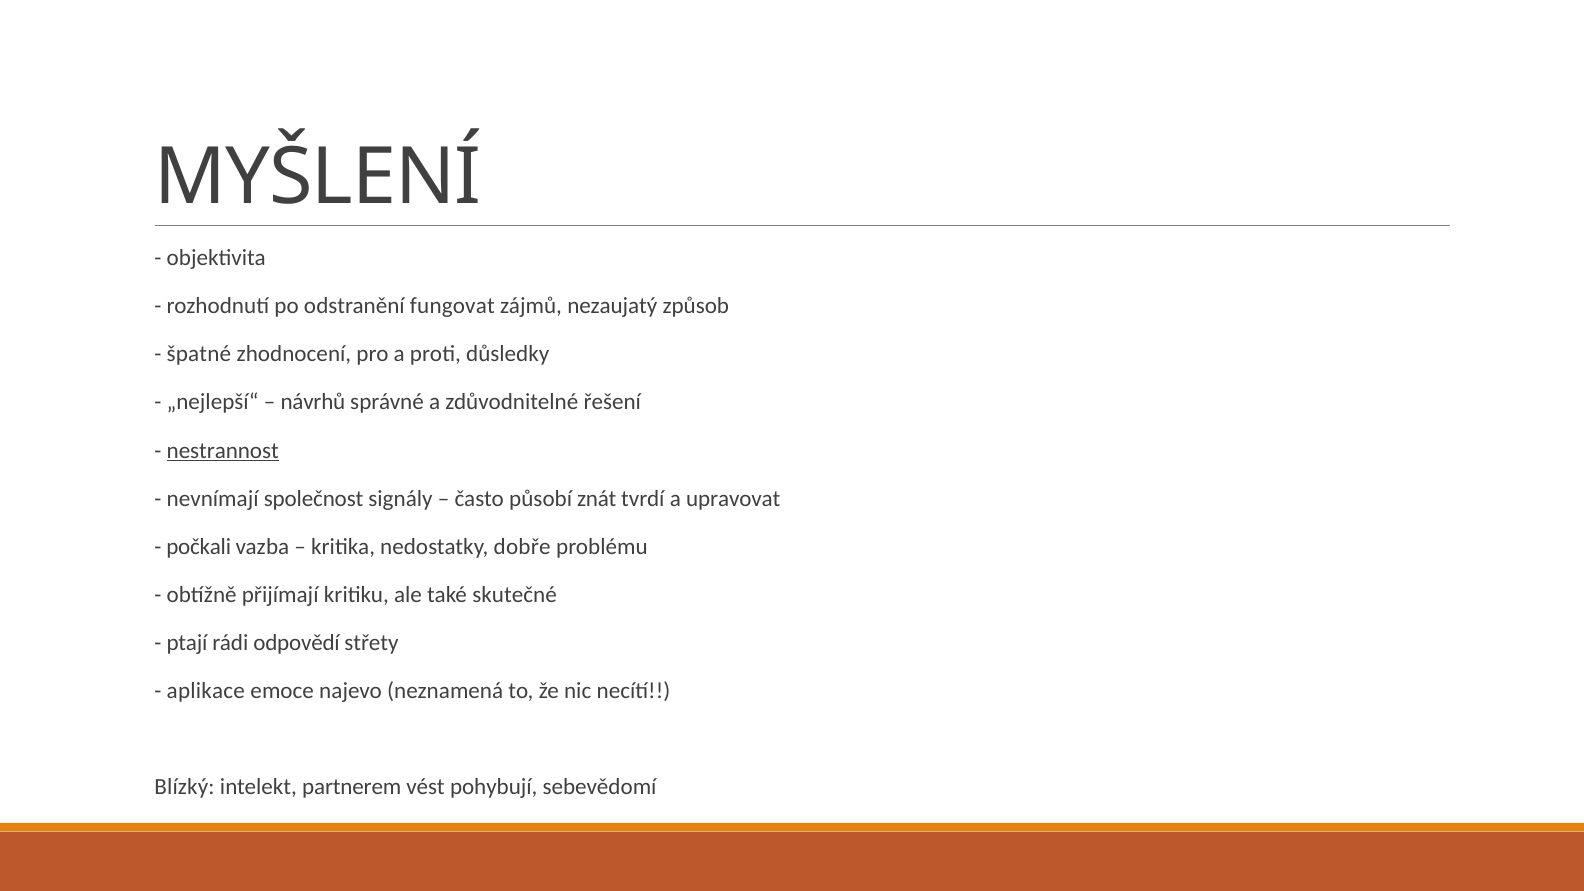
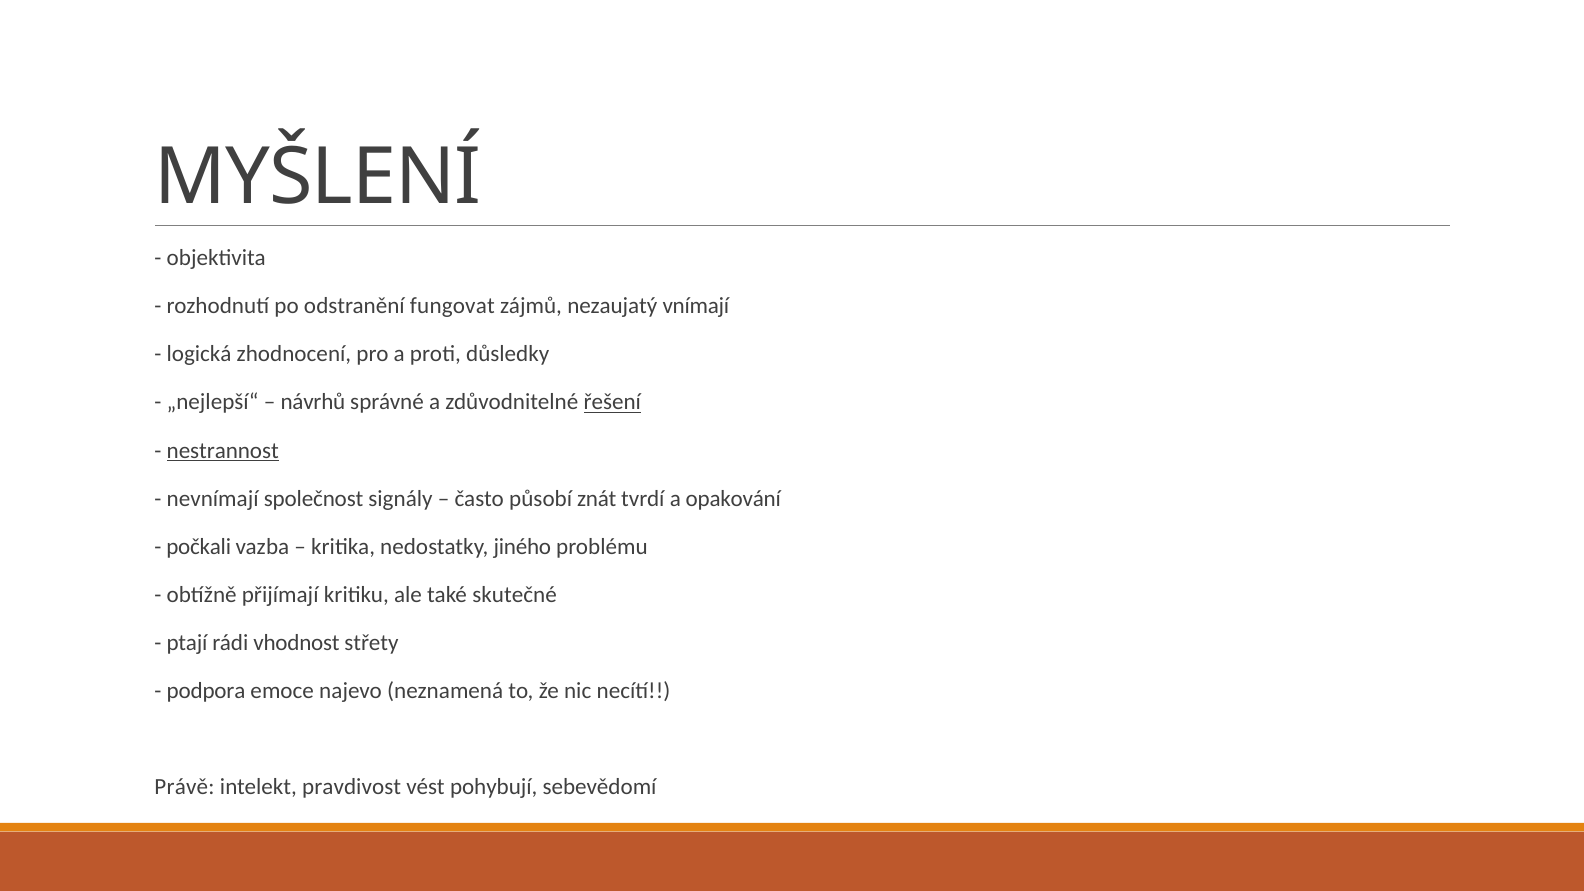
způsob: způsob -> vnímají
špatné: špatné -> logická
řešení underline: none -> present
upravovat: upravovat -> opakování
dobře: dobře -> jiného
odpovědí: odpovědí -> vhodnost
aplikace: aplikace -> podpora
Blízký: Blízký -> Právě
partnerem: partnerem -> pravdivost
